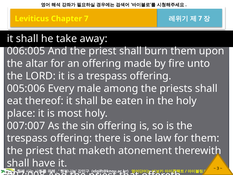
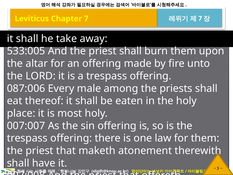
006:005: 006:005 -> 533:005
005:006: 005:006 -> 087:006
